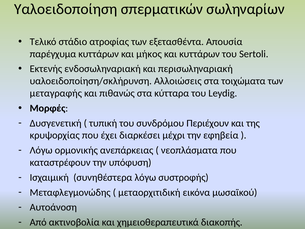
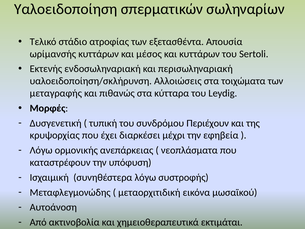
παρέγχυμα: παρέγχυμα -> ωρίμανσής
μήκος: μήκος -> μέσος
διακοπής: διακοπής -> εκτιμάται
